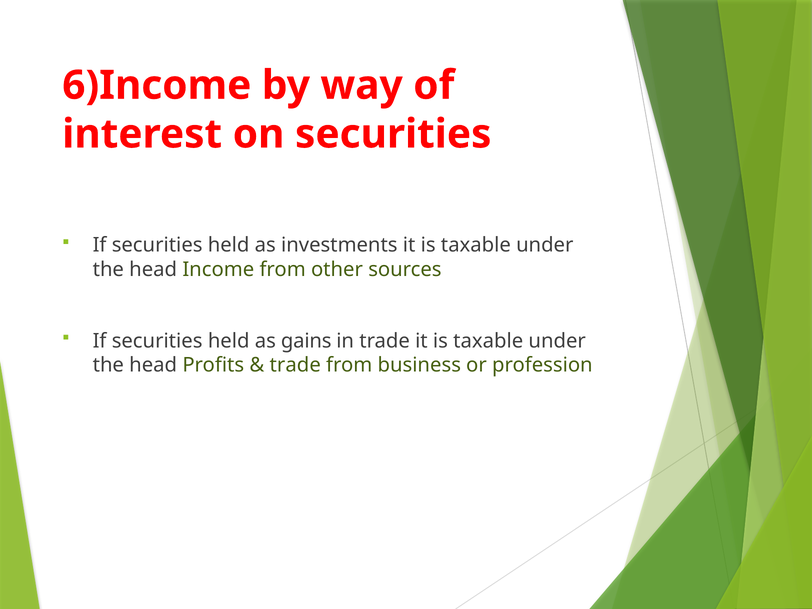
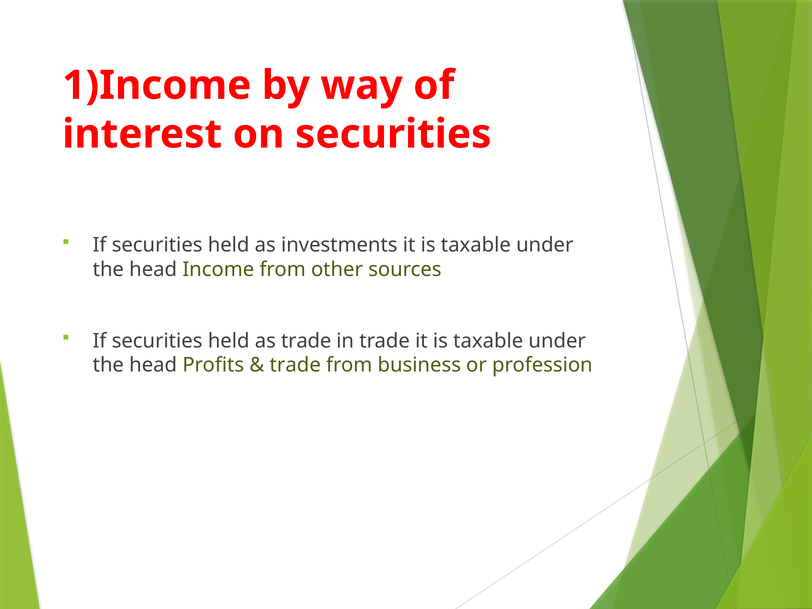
6)Income: 6)Income -> 1)Income
as gains: gains -> trade
